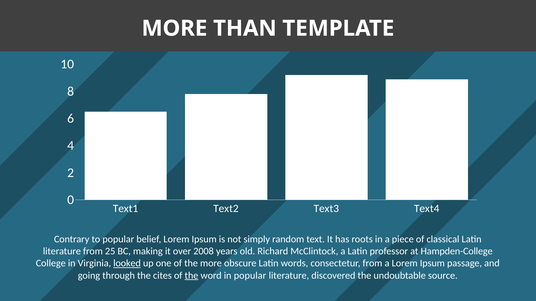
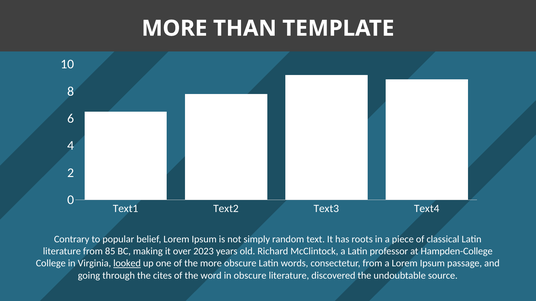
25: 25 -> 85
2008: 2008 -> 2023
the at (191, 276) underline: present -> none
in popular: popular -> obscure
